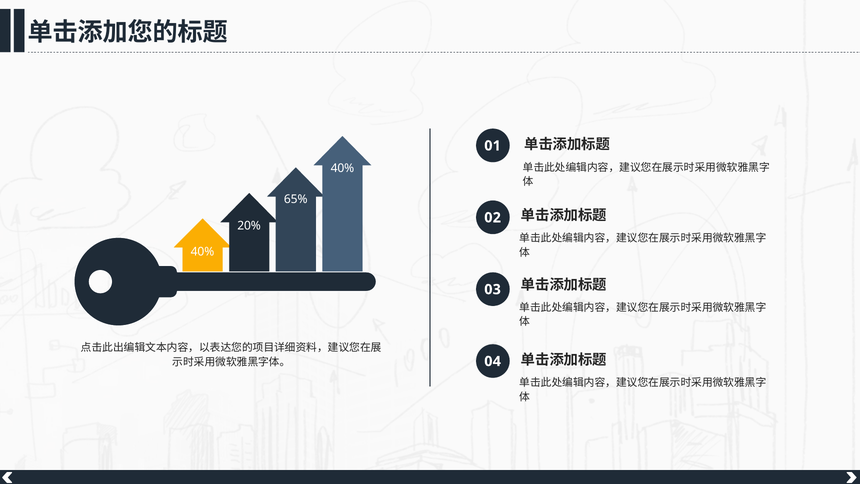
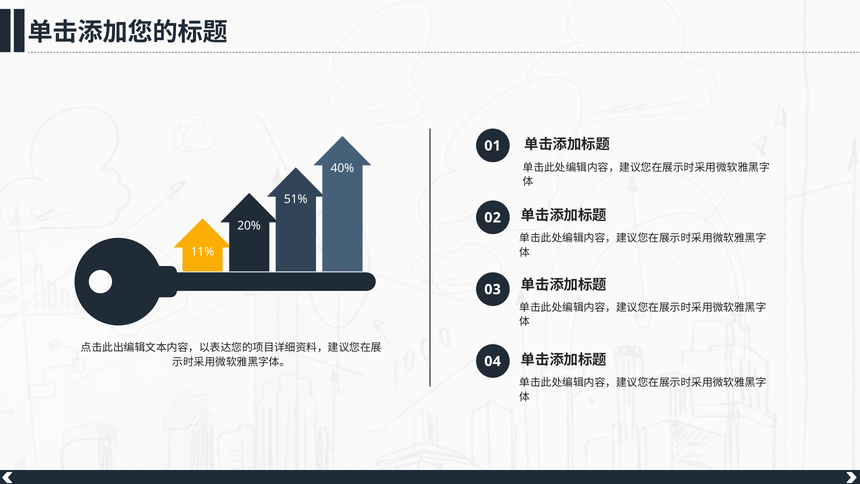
65%: 65% -> 51%
40% at (202, 252): 40% -> 11%
